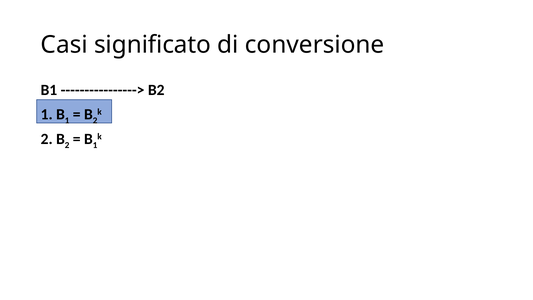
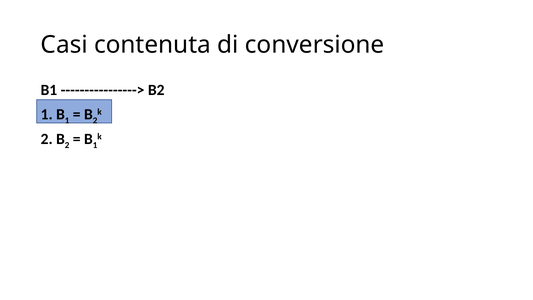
significato: significato -> contenuta
